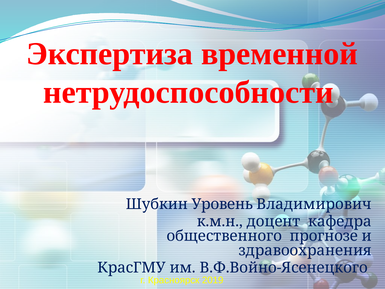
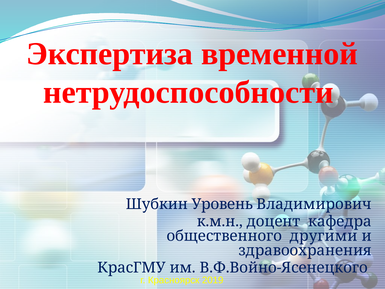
прогнозе: прогнозе -> другими
